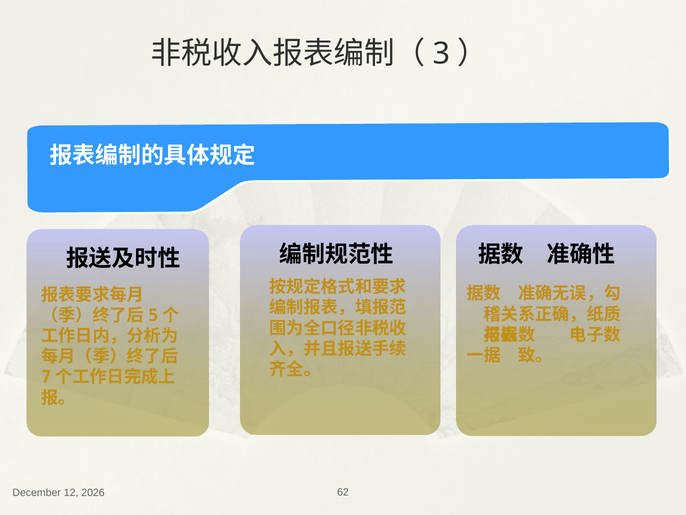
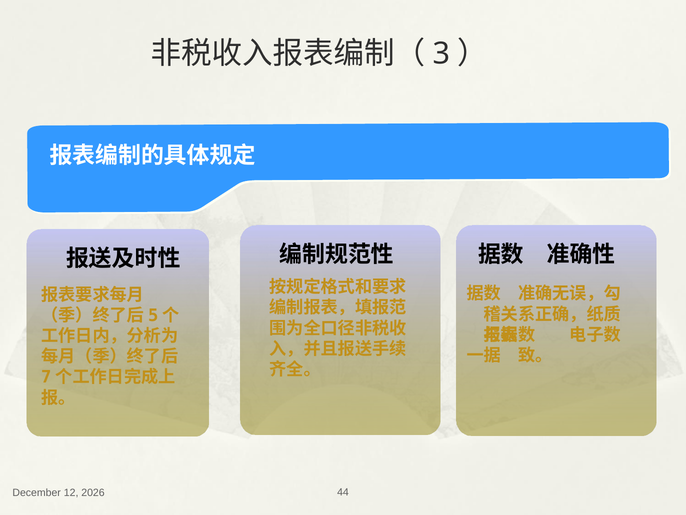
62: 62 -> 44
